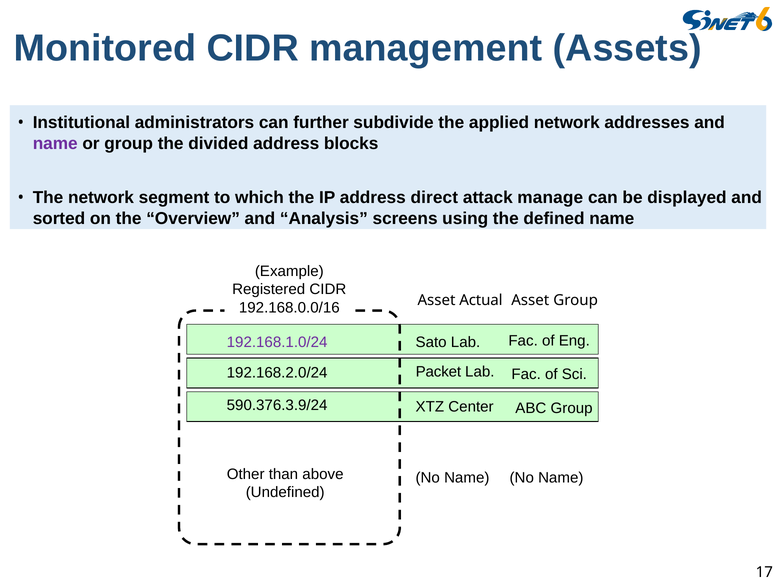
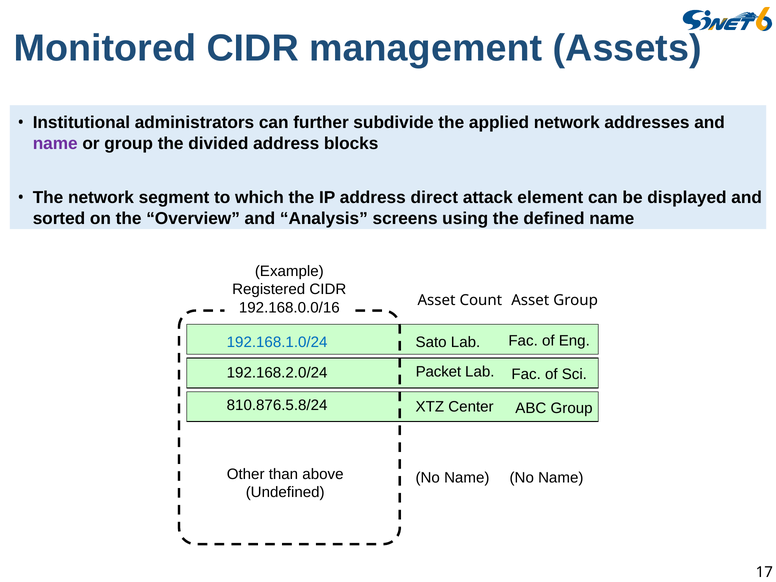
manage: manage -> element
Actual: Actual -> Count
192.168.1.0/24 colour: purple -> blue
590.376.3.9/24: 590.376.3.9/24 -> 810.876.5.8/24
